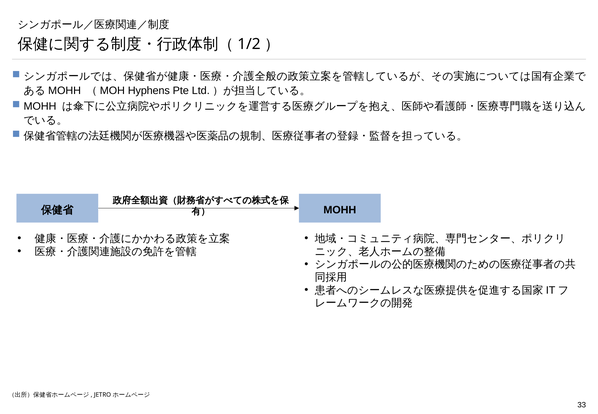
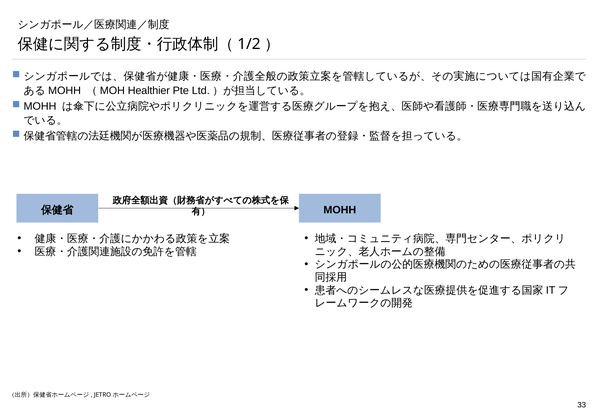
Hyphens: Hyphens -> Healthier
